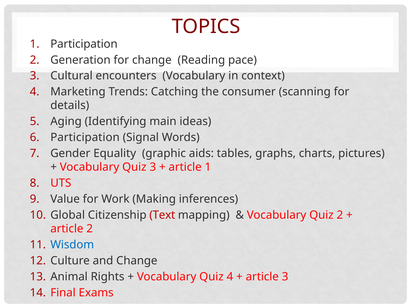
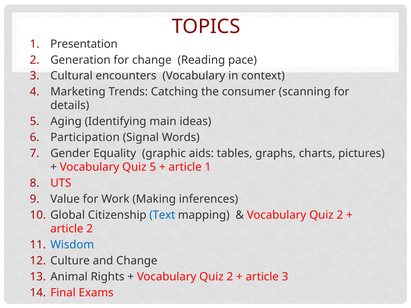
1 Participation: Participation -> Presentation
Quiz 3: 3 -> 5
Text colour: red -> blue
4 at (230, 277): 4 -> 2
